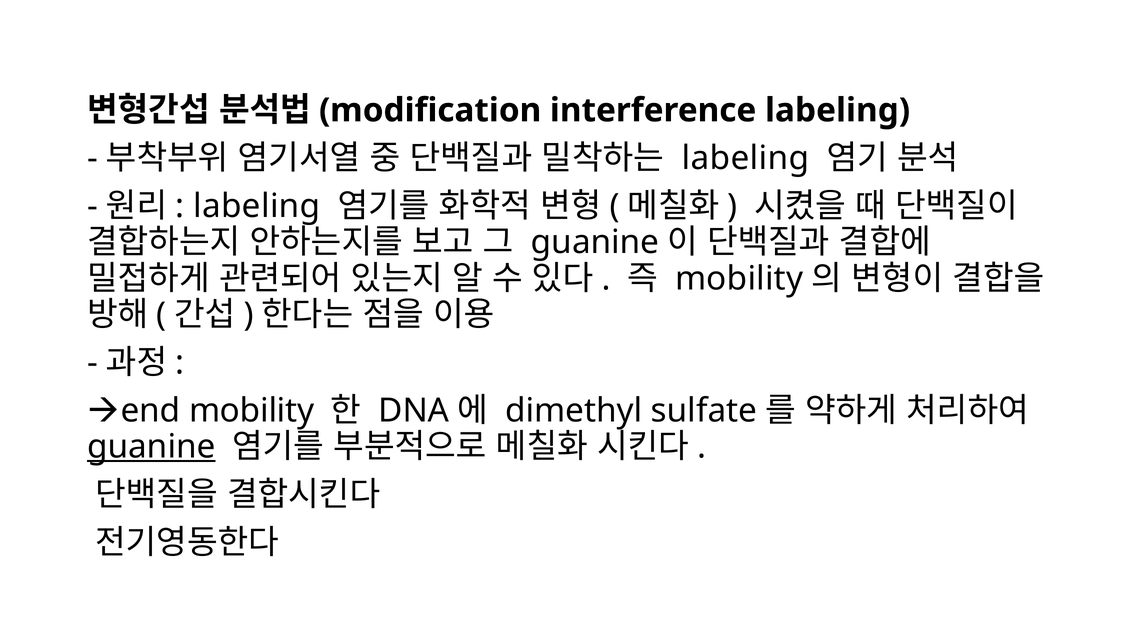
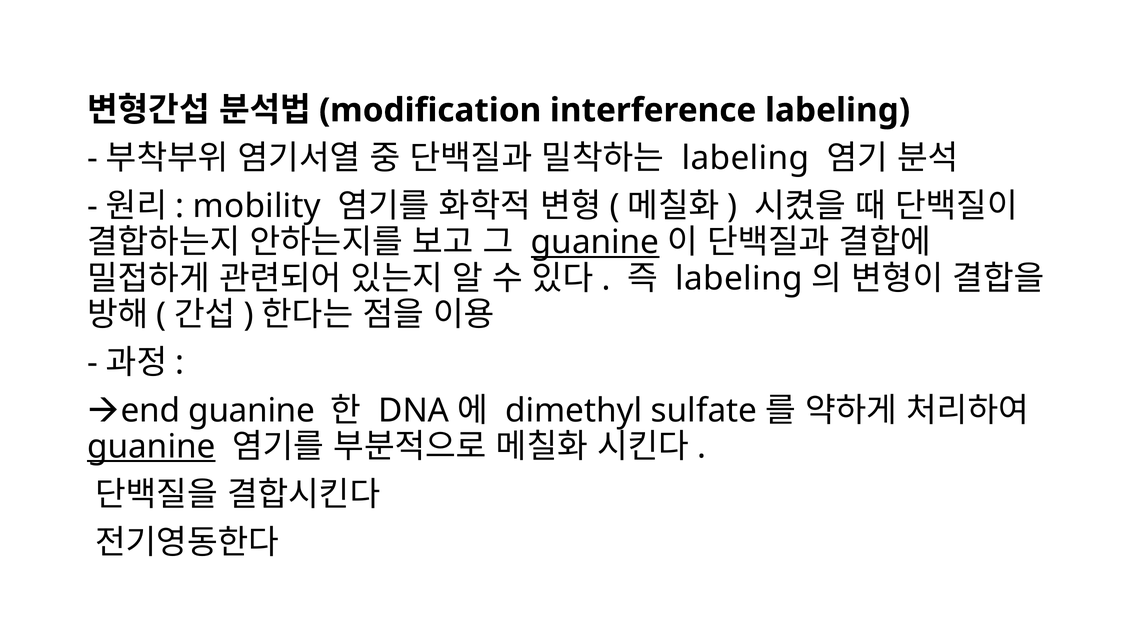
labeling at (257, 206): labeling -> mobility
guanine at (595, 242) underline: none -> present
mobility at (739, 278): mobility -> labeling
mobility at (252, 410): mobility -> guanine
